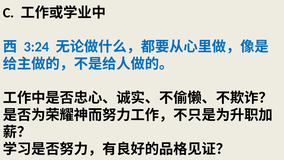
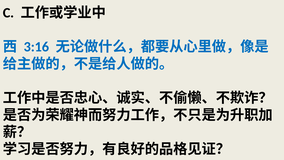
3:24: 3:24 -> 3:16
